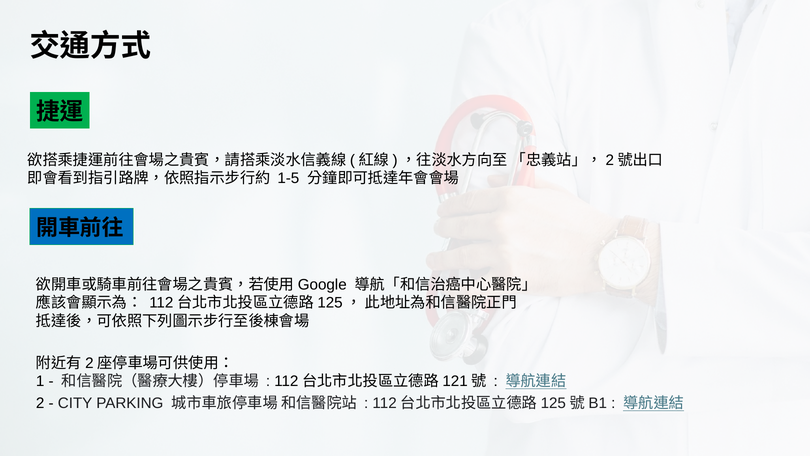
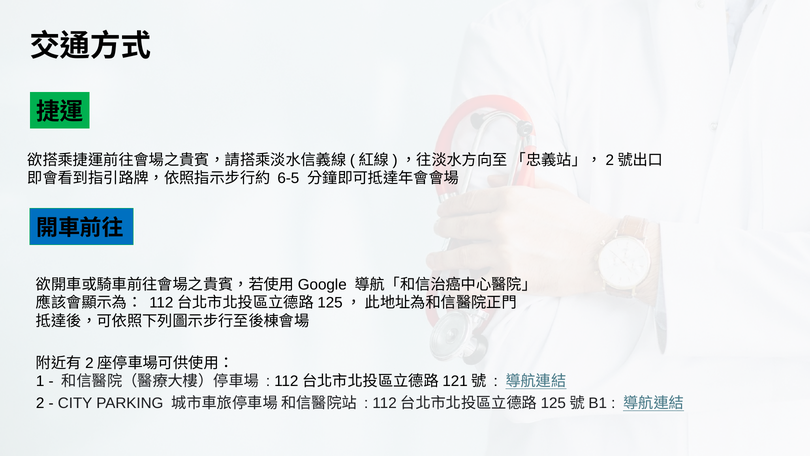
1-5: 1-5 -> 6-5
